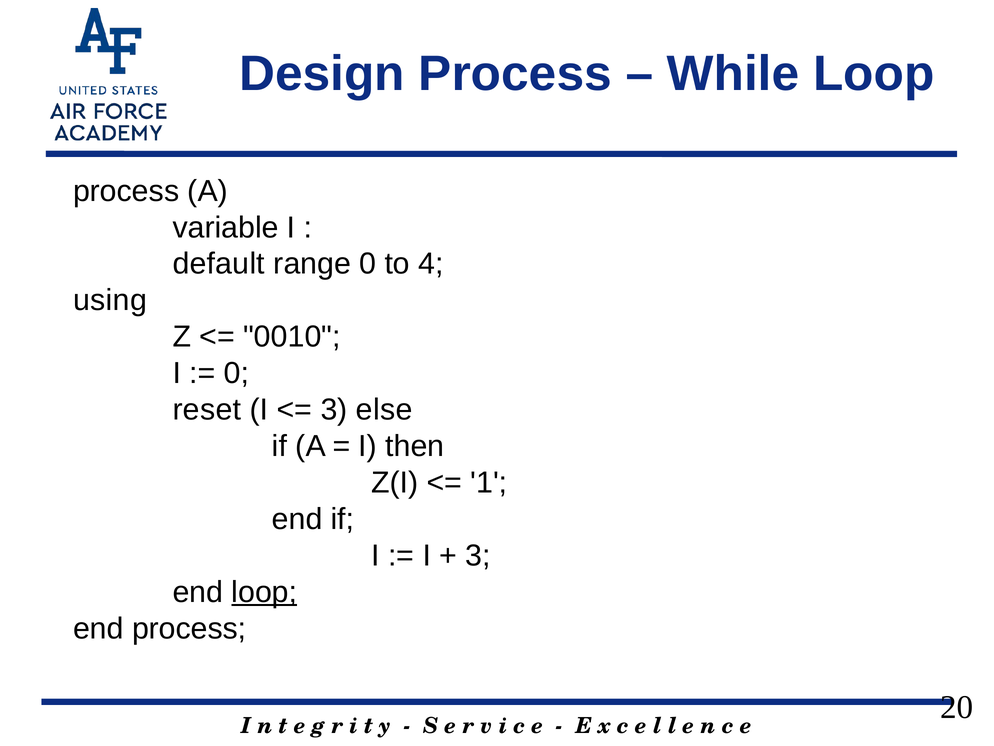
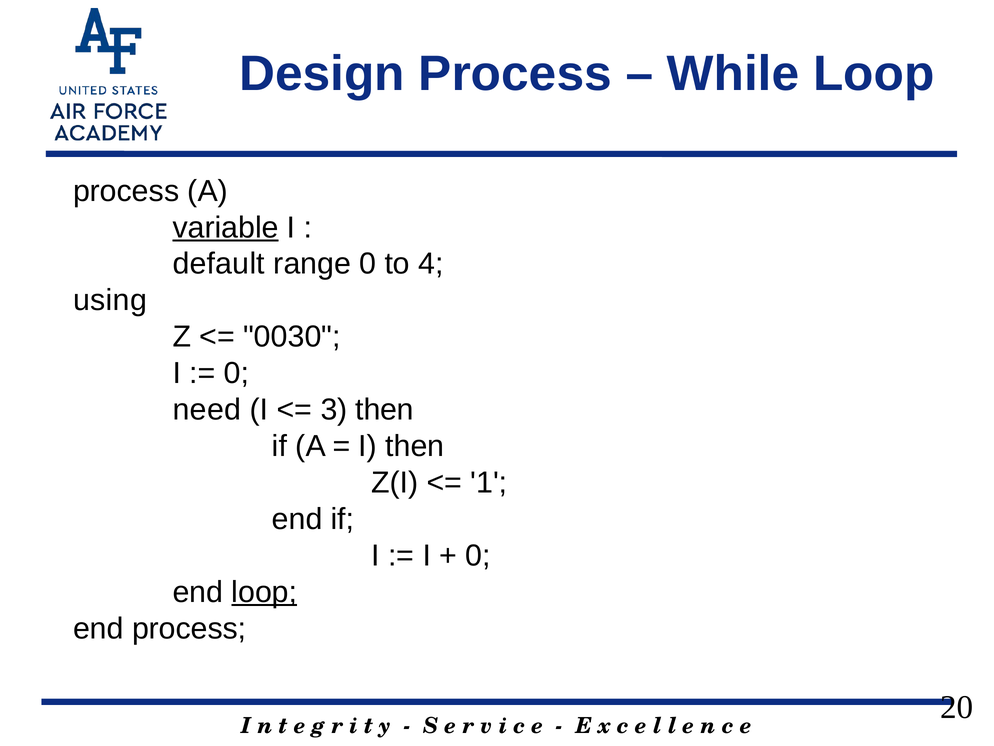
variable underline: none -> present
0010: 0010 -> 0030
reset: reset -> need
3 else: else -> then
3 at (478, 555): 3 -> 0
